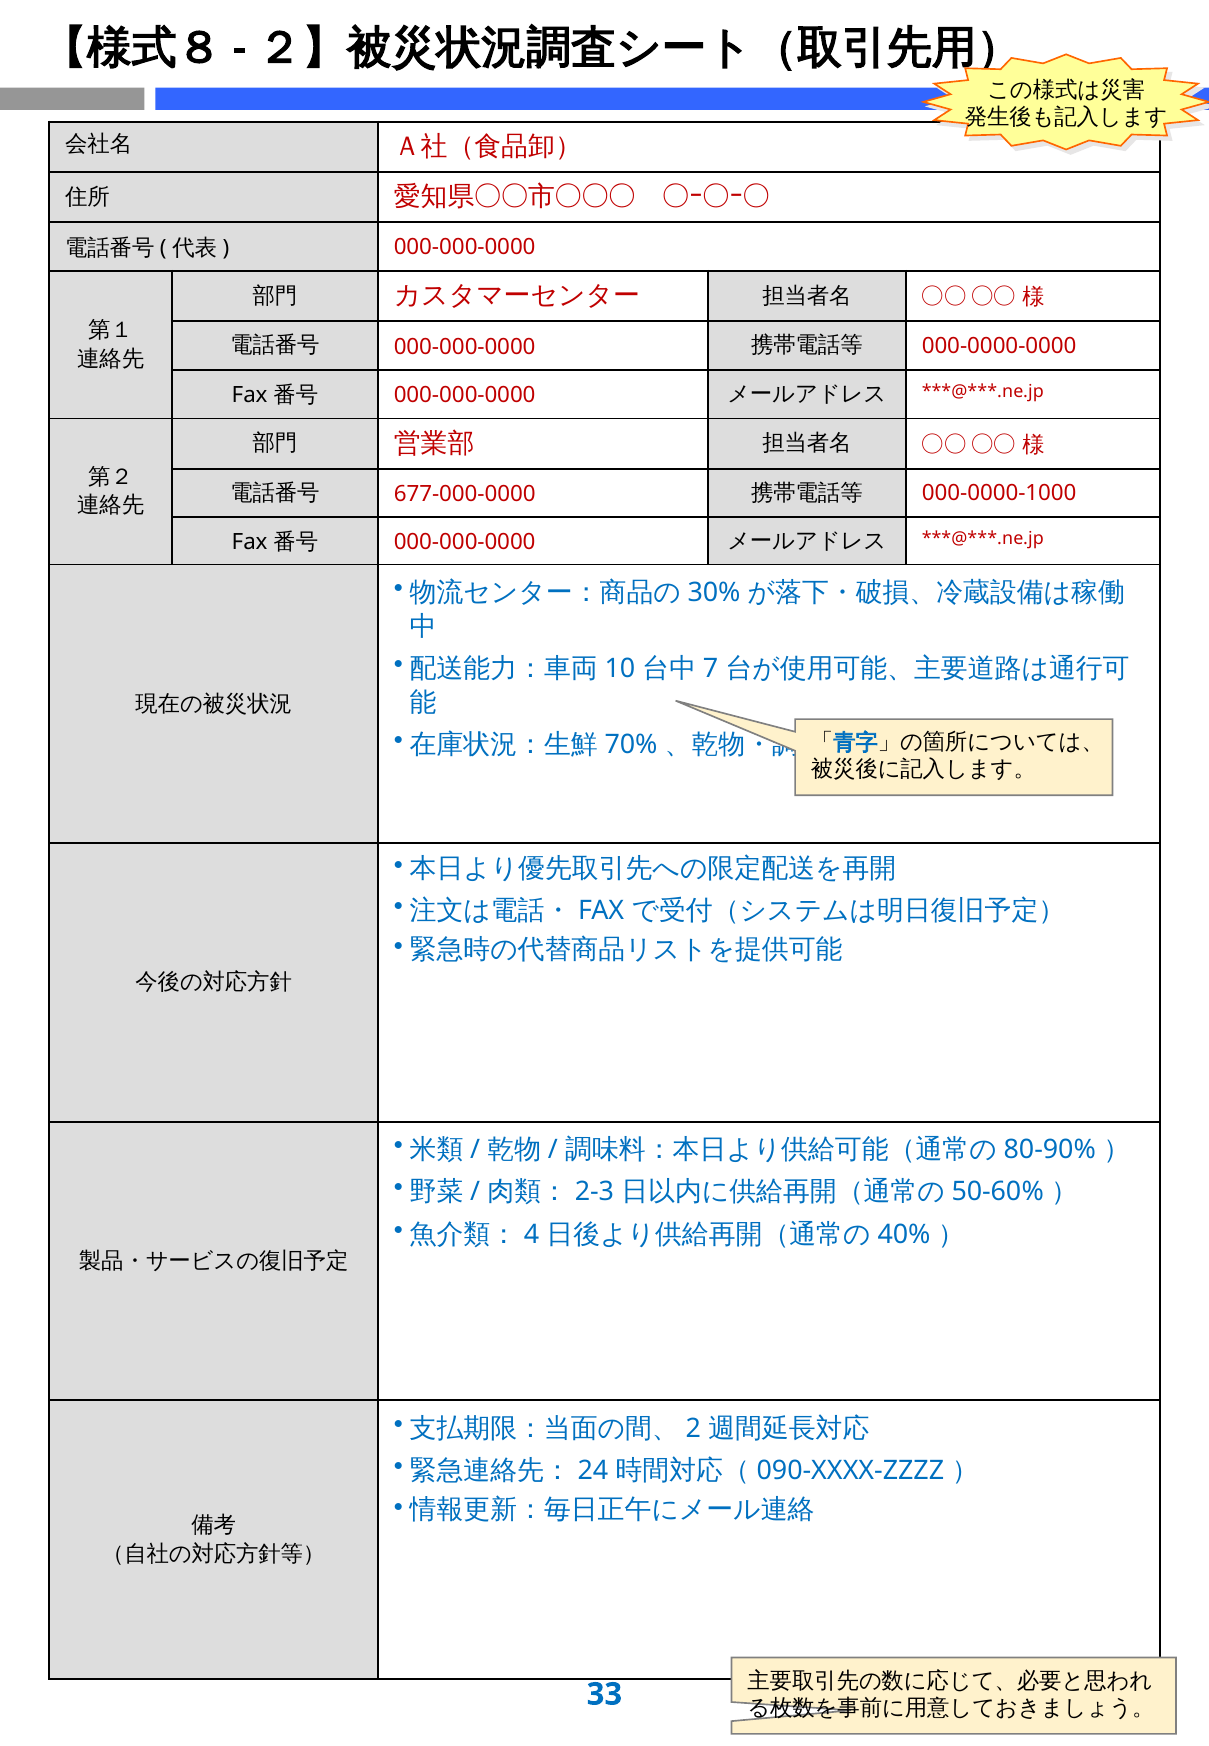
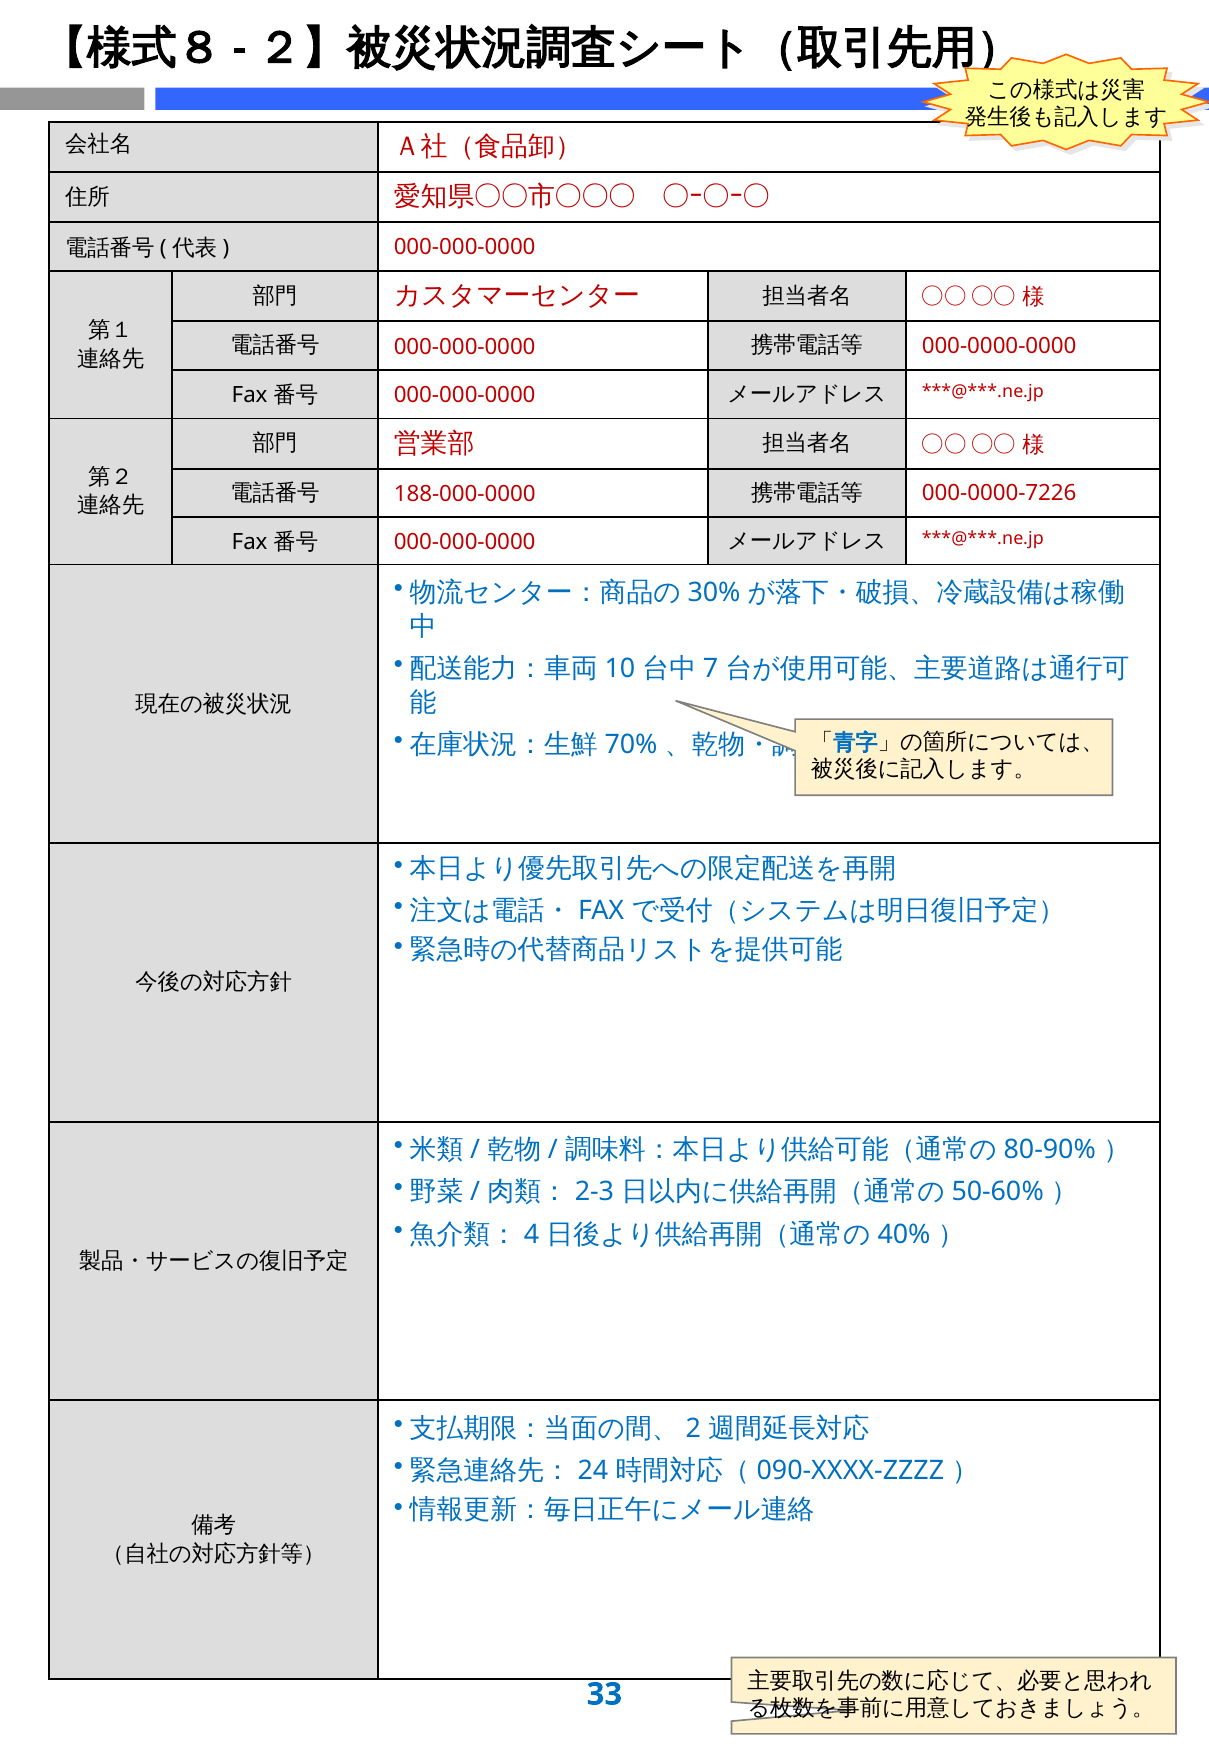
677-000-0000: 677-000-0000 -> 188-000-0000
000-0000-1000: 000-0000-1000 -> 000-0000-7226
